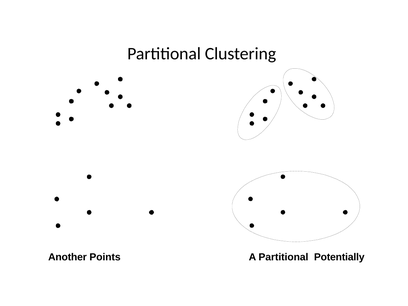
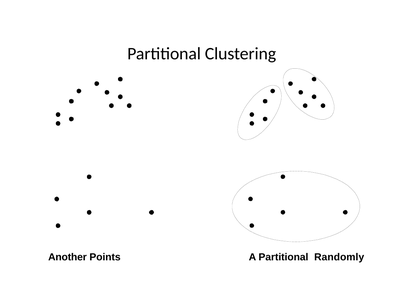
Potentially: Potentially -> Randomly
